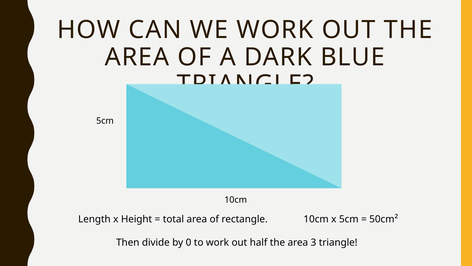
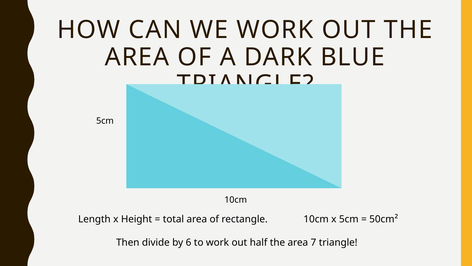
0: 0 -> 6
3: 3 -> 7
